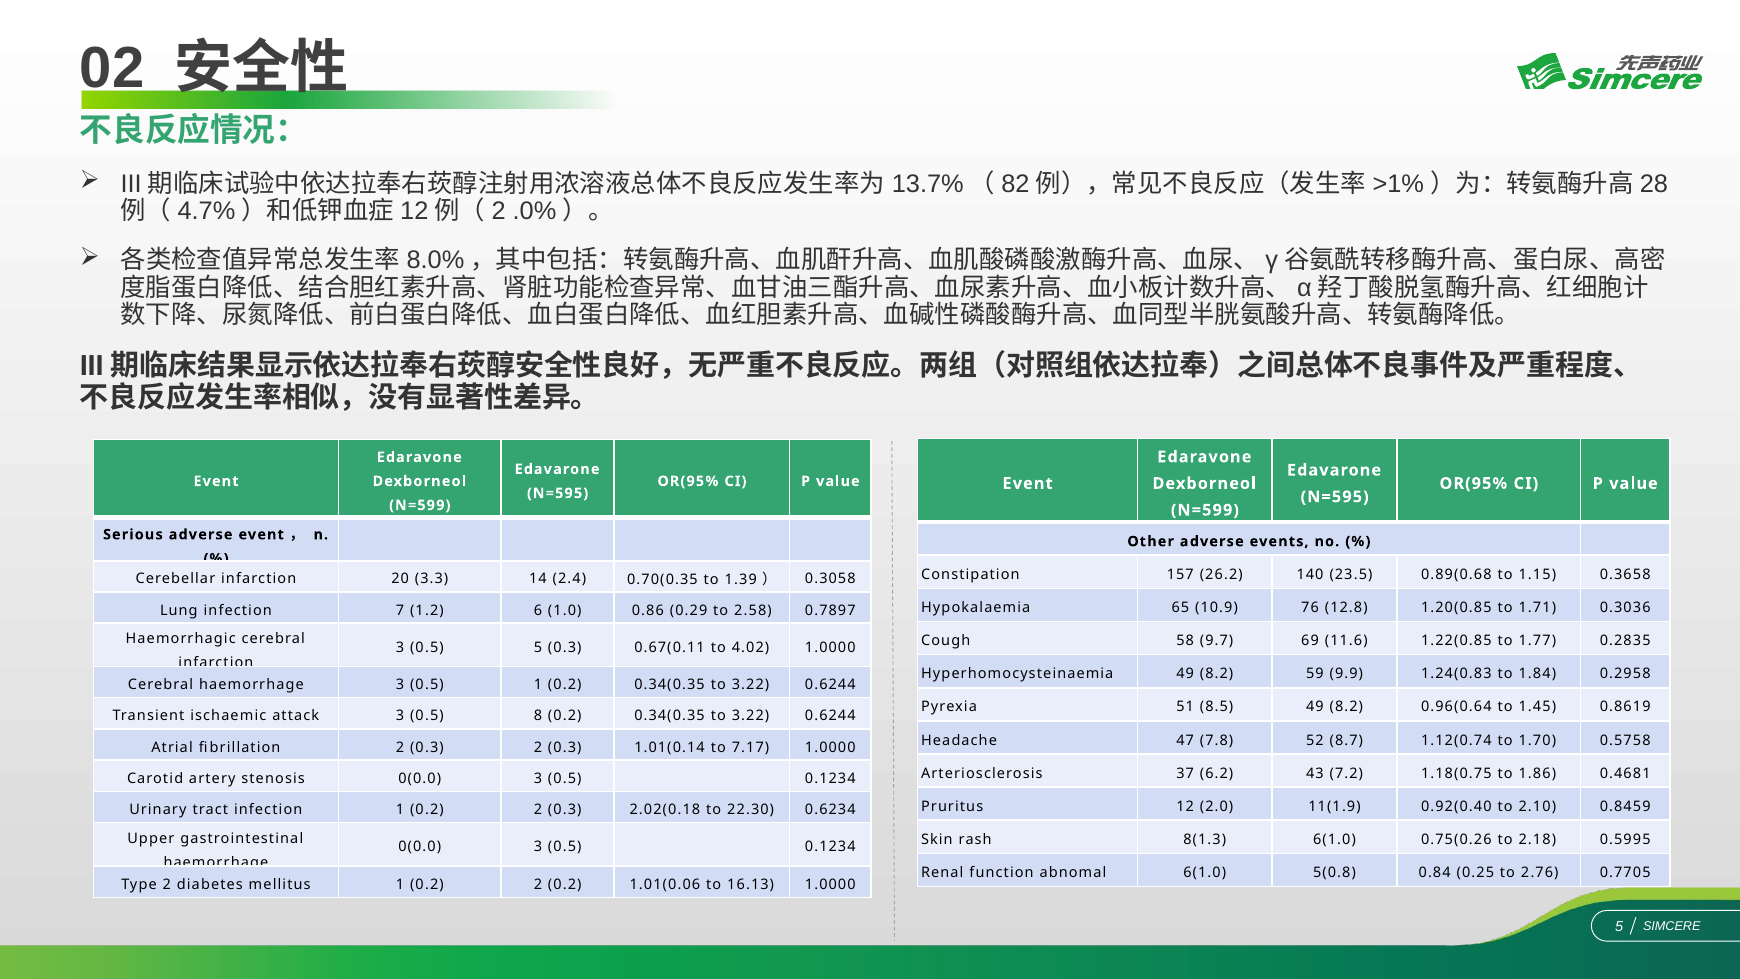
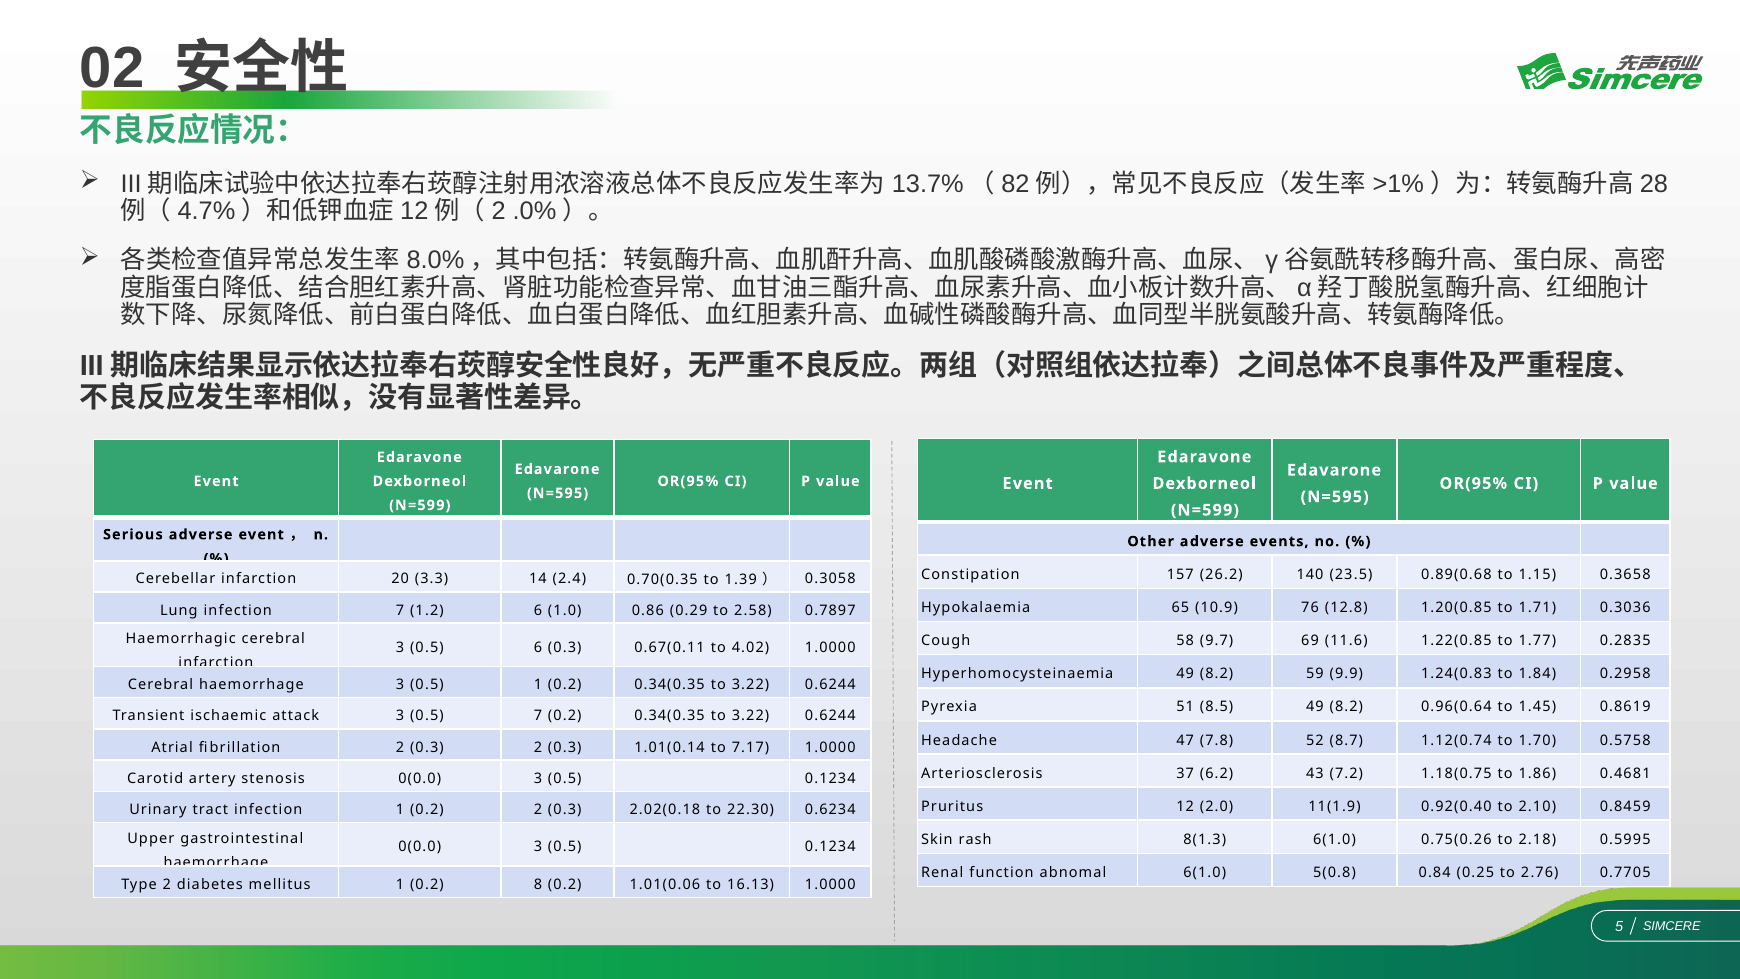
0.5 5: 5 -> 6
0.5 8: 8 -> 7
mellitus 1 0.2 2: 2 -> 8
